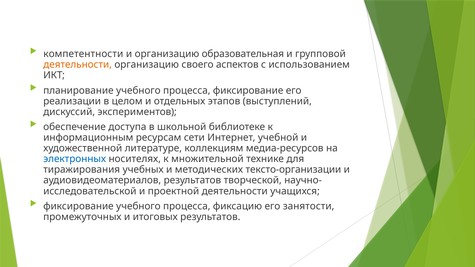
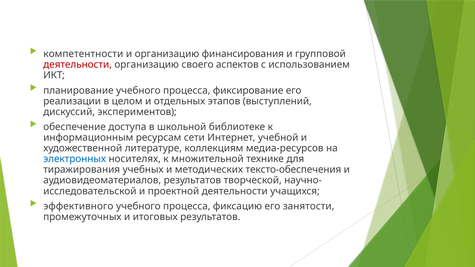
образовательная: образовательная -> финансирования
деятельности at (78, 65) colour: orange -> red
тексто-организации: тексто-организации -> тексто-обеспечения
фиксирование at (78, 206): фиксирование -> эффективного
